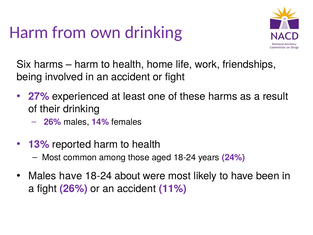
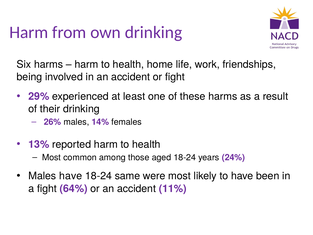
27%: 27% -> 29%
about: about -> same
fight 26%: 26% -> 64%
